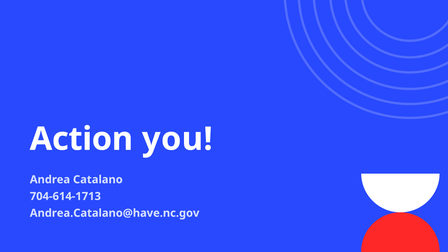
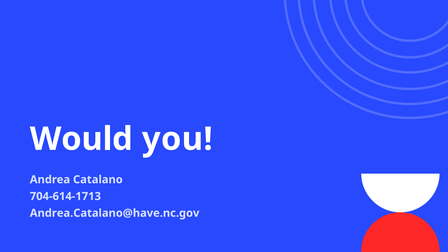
Action: Action -> Would
